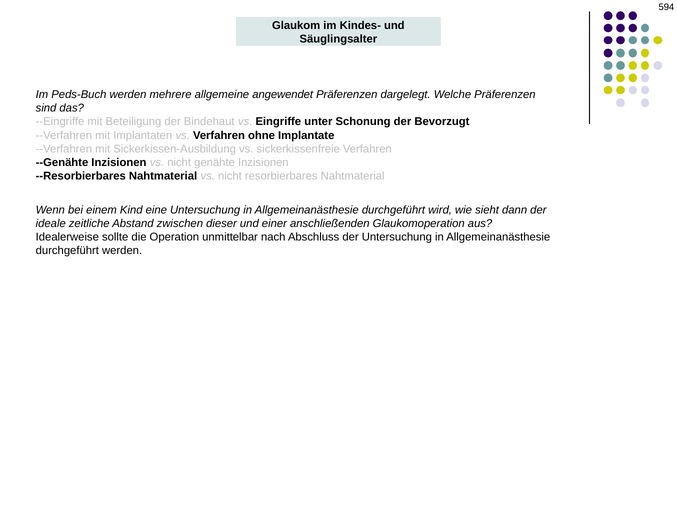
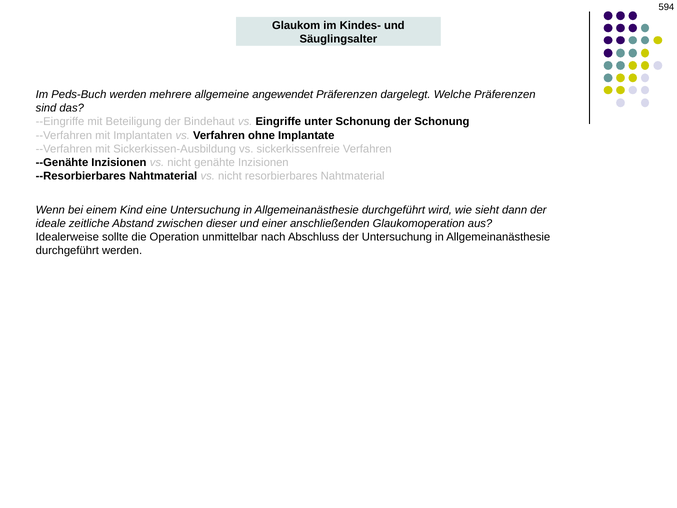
der Bevorzugt: Bevorzugt -> Schonung
